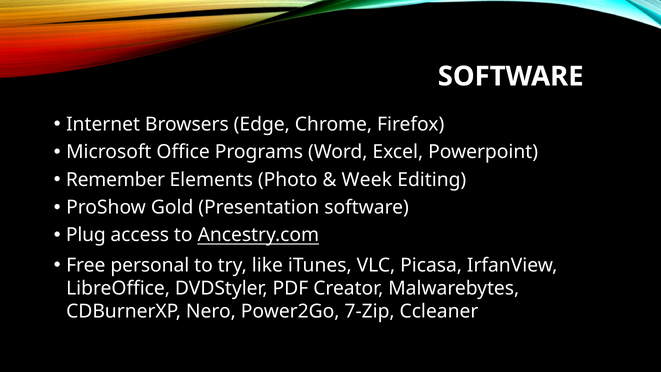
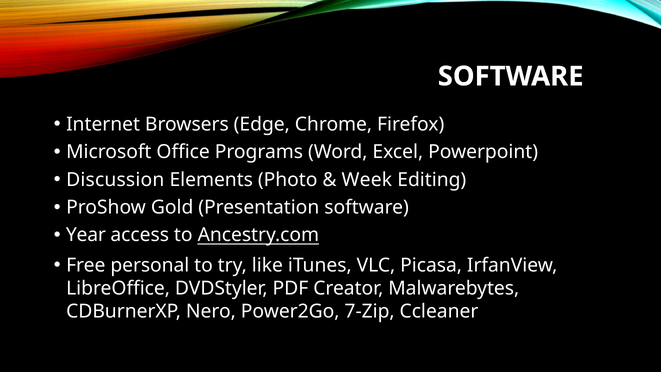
Remember: Remember -> Discussion
Plug: Plug -> Year
